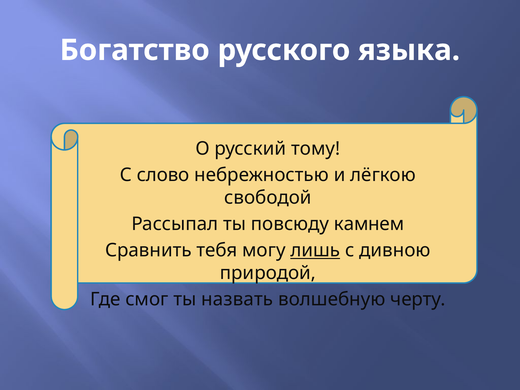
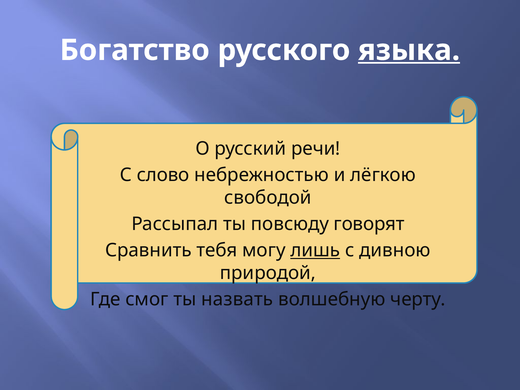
языка underline: none -> present
тому: тому -> речи
камнем: камнем -> говорят
